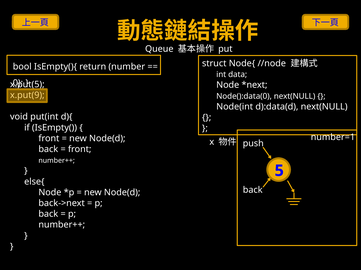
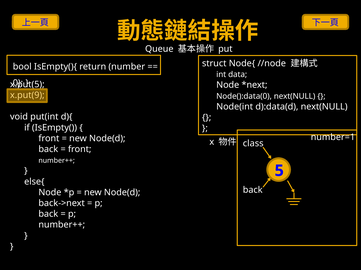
push: push -> class
